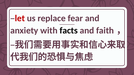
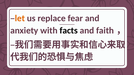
let colour: red -> orange
